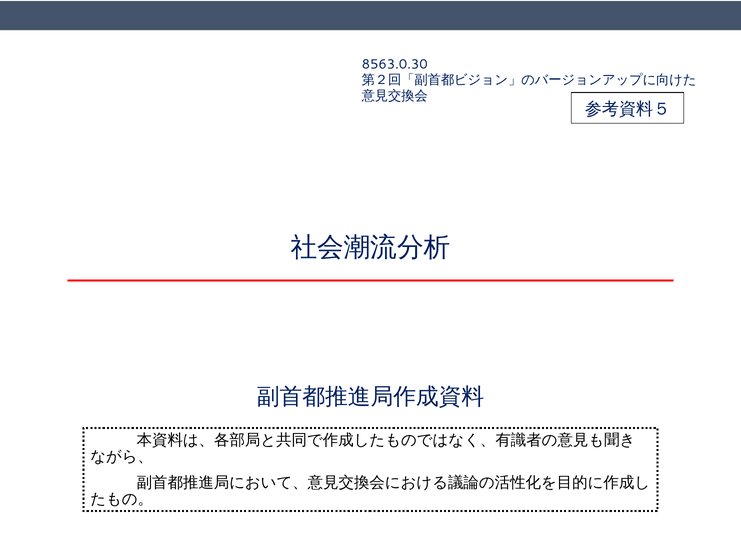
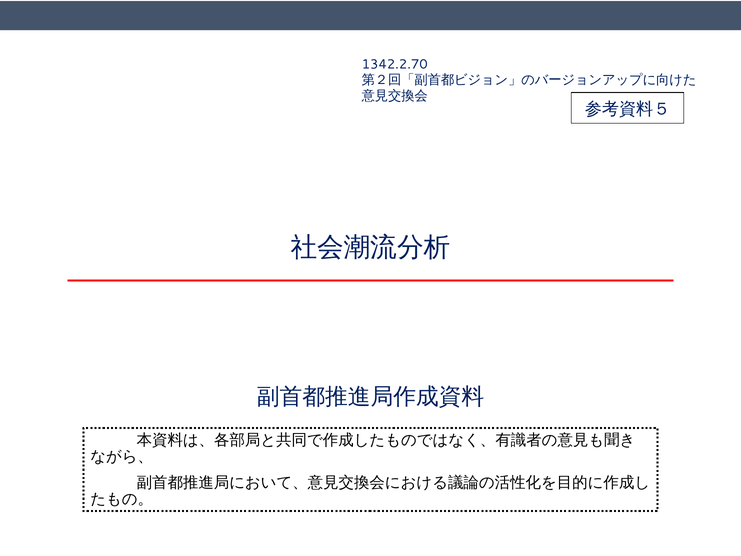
8563.0.30: 8563.0.30 -> 1342.2.70
